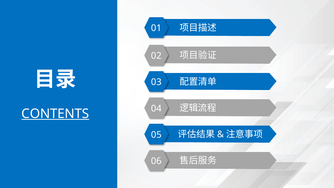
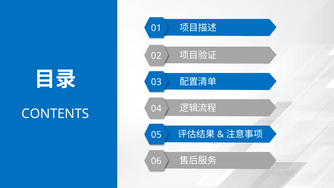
CONTENTS underline: present -> none
